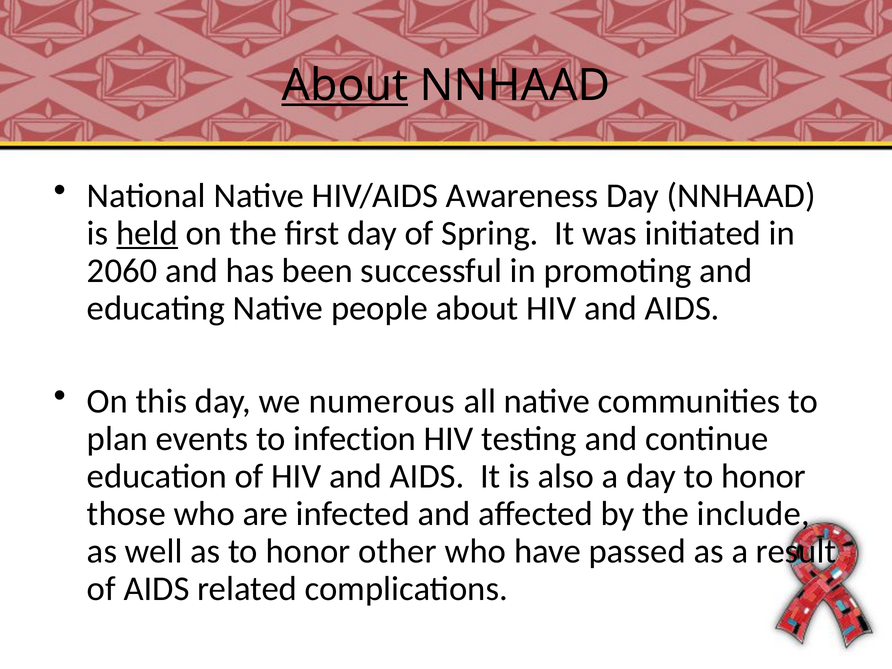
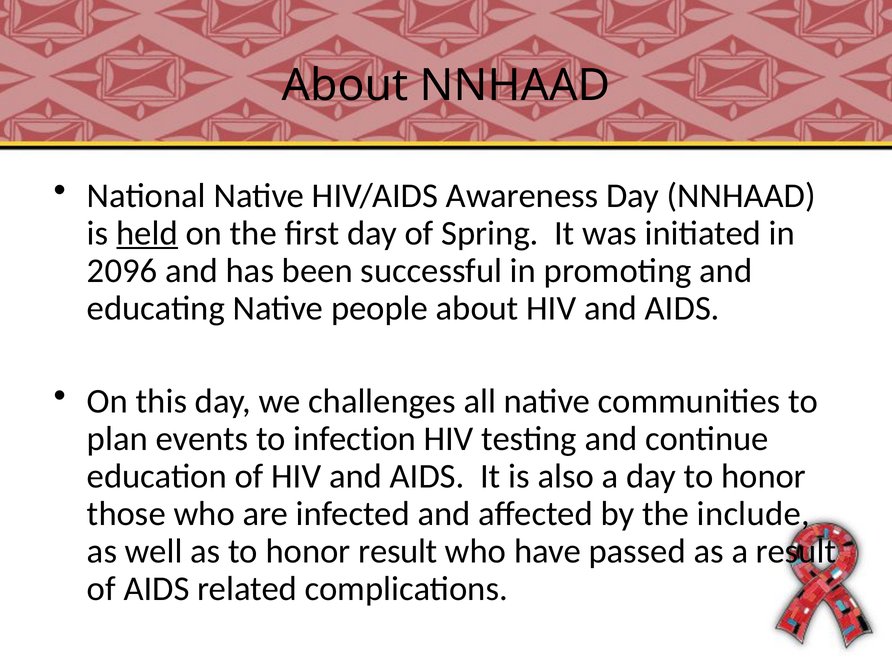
About at (345, 86) underline: present -> none
2060: 2060 -> 2096
numerous: numerous -> challenges
honor other: other -> result
